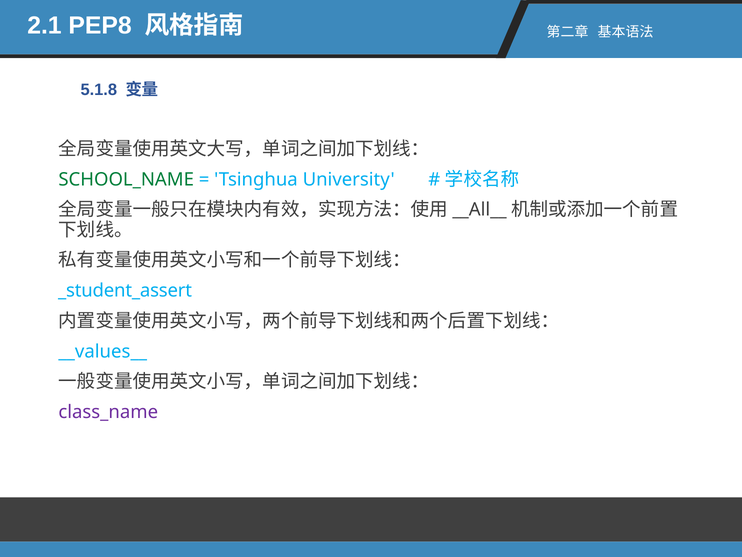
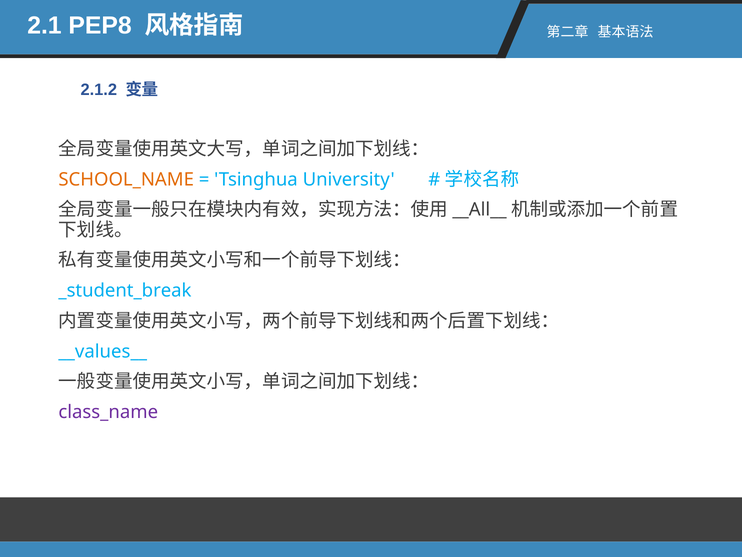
5.1.8: 5.1.8 -> 2.1.2
SCHOOL_NAME colour: green -> orange
_student_assert: _student_assert -> _student_break
